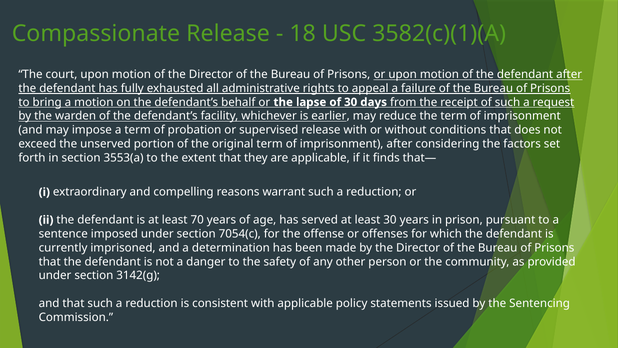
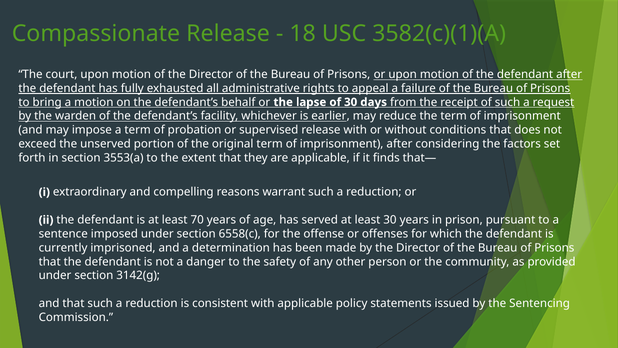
7054(c: 7054(c -> 6558(c
